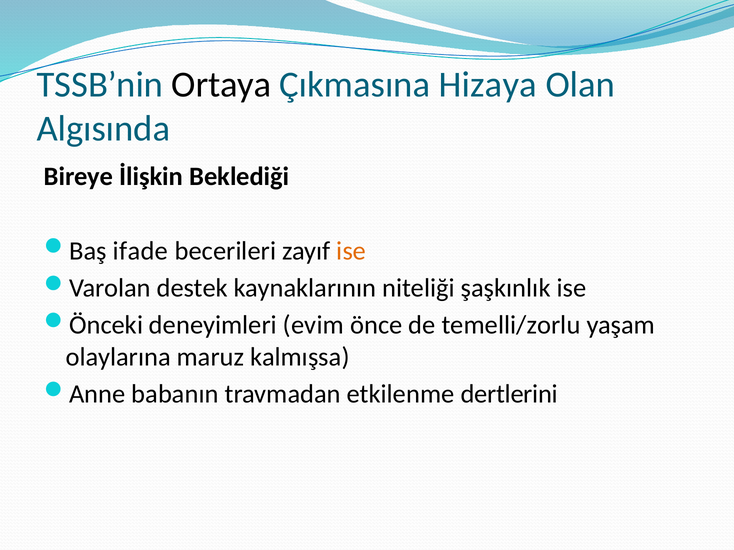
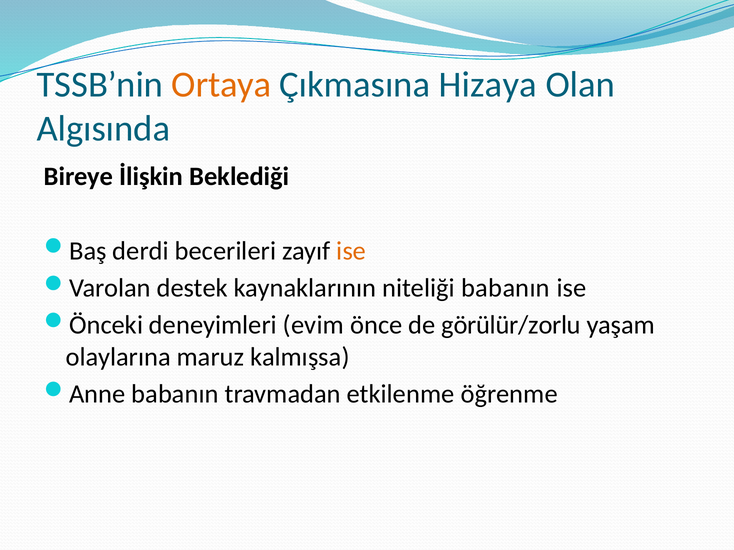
Ortaya colour: black -> orange
ifade: ifade -> derdi
niteliği şaşkınlık: şaşkınlık -> babanın
temelli/zorlu: temelli/zorlu -> görülür/zorlu
dertlerini: dertlerini -> öğrenme
